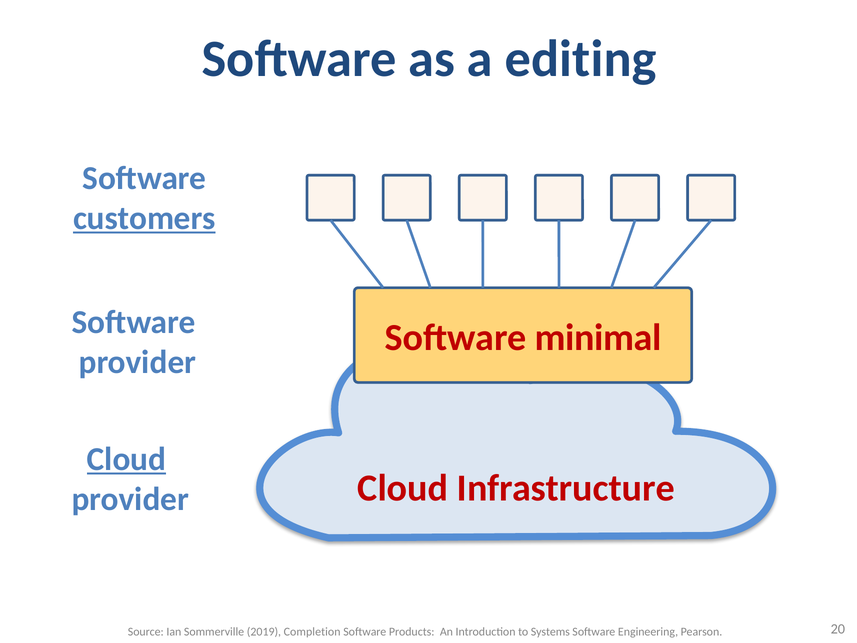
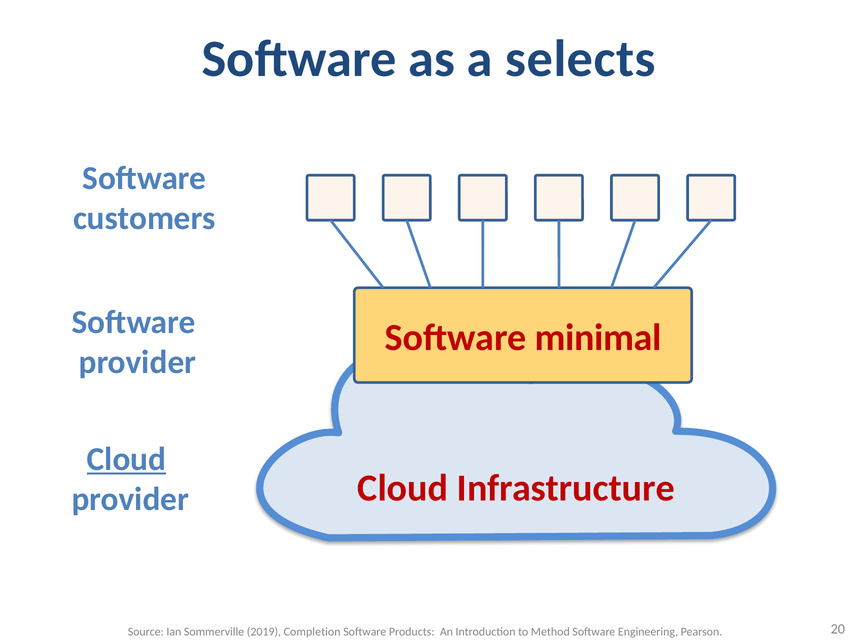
editing: editing -> selects
customers underline: present -> none
Systems: Systems -> Method
